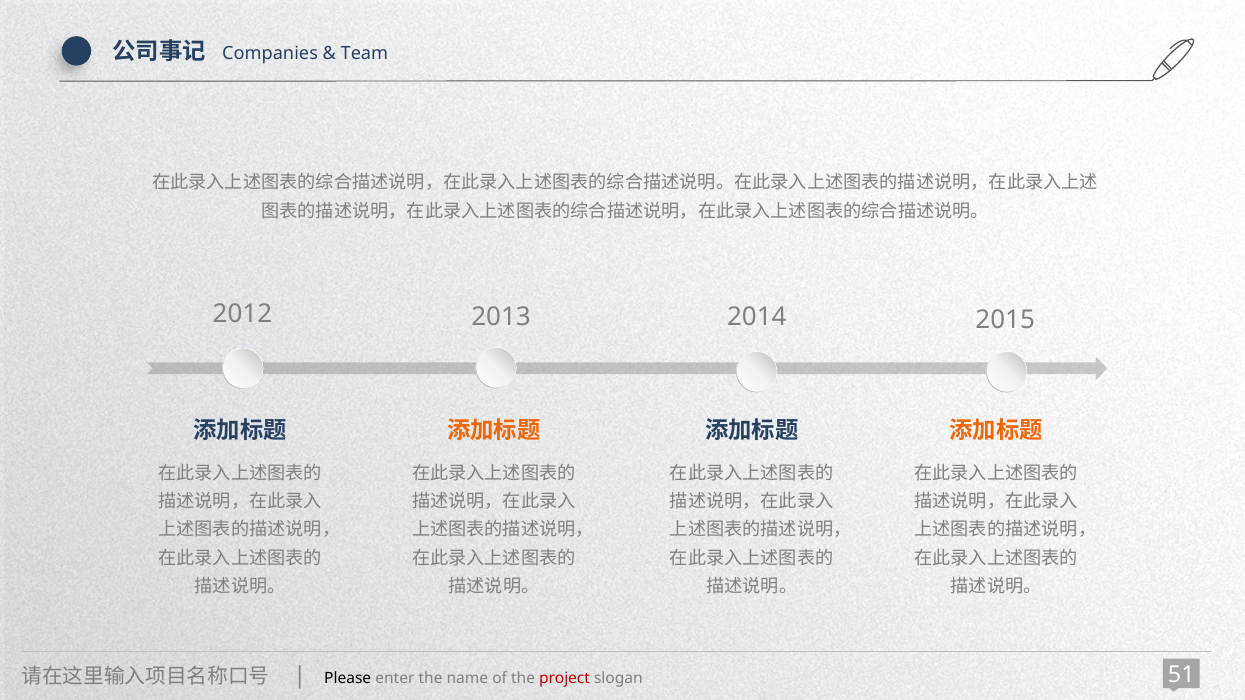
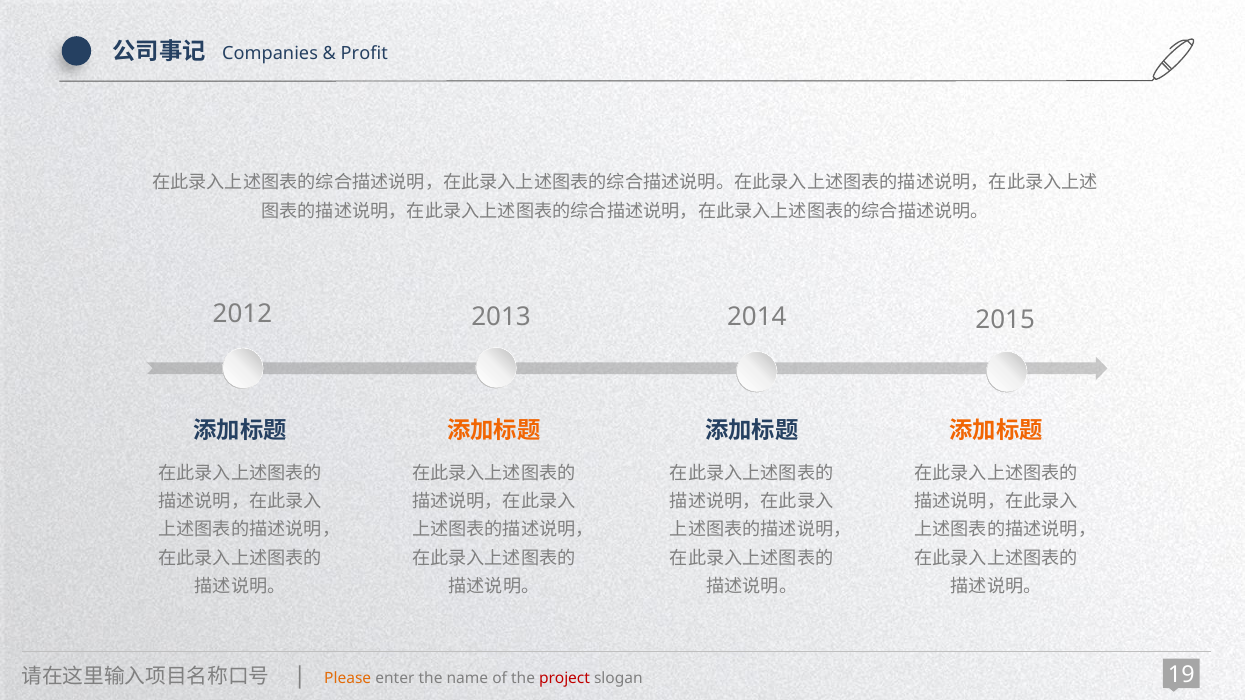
Team: Team -> Profit
Please colour: black -> orange
51: 51 -> 19
